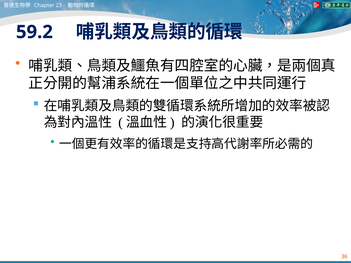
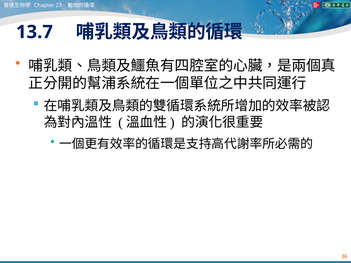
59.2: 59.2 -> 13.7
